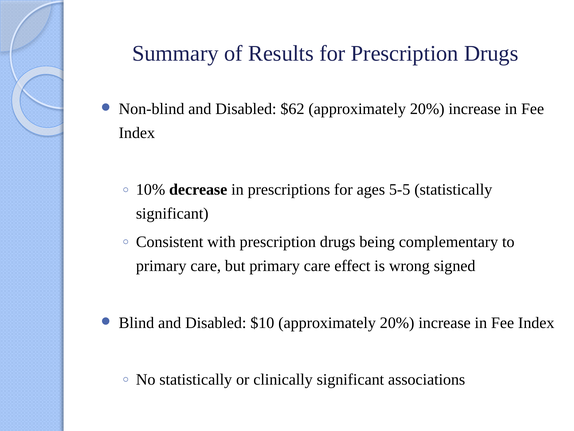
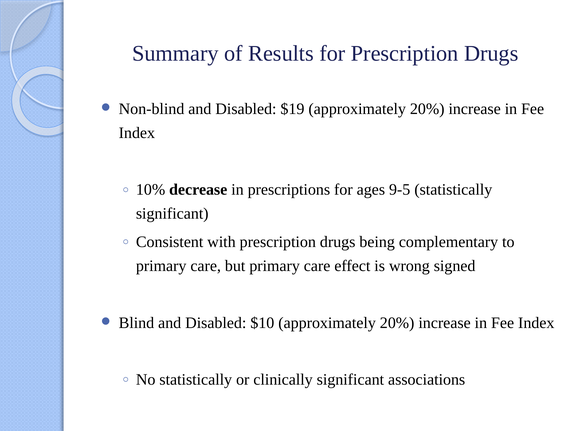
$62: $62 -> $19
5-5: 5-5 -> 9-5
